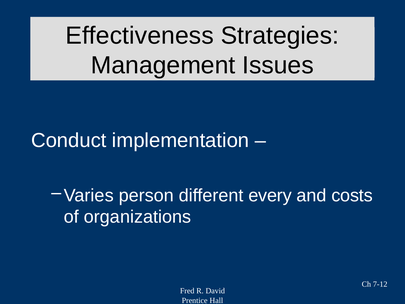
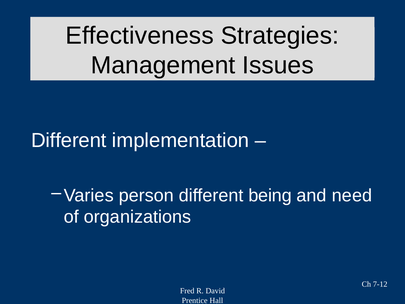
Conduct at (69, 140): Conduct -> Different
every: every -> being
costs: costs -> need
